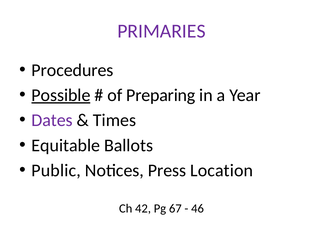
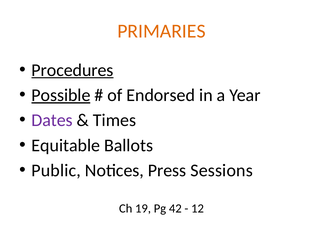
PRIMARIES colour: purple -> orange
Procedures underline: none -> present
Preparing: Preparing -> Endorsed
Location: Location -> Sessions
42: 42 -> 19
67: 67 -> 42
46: 46 -> 12
